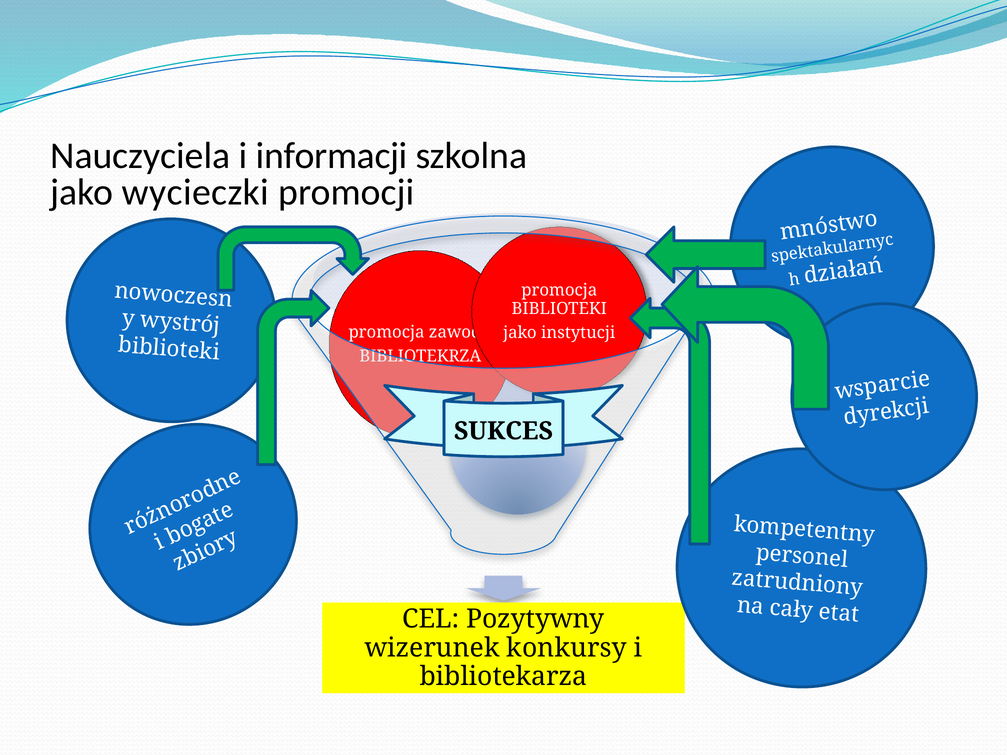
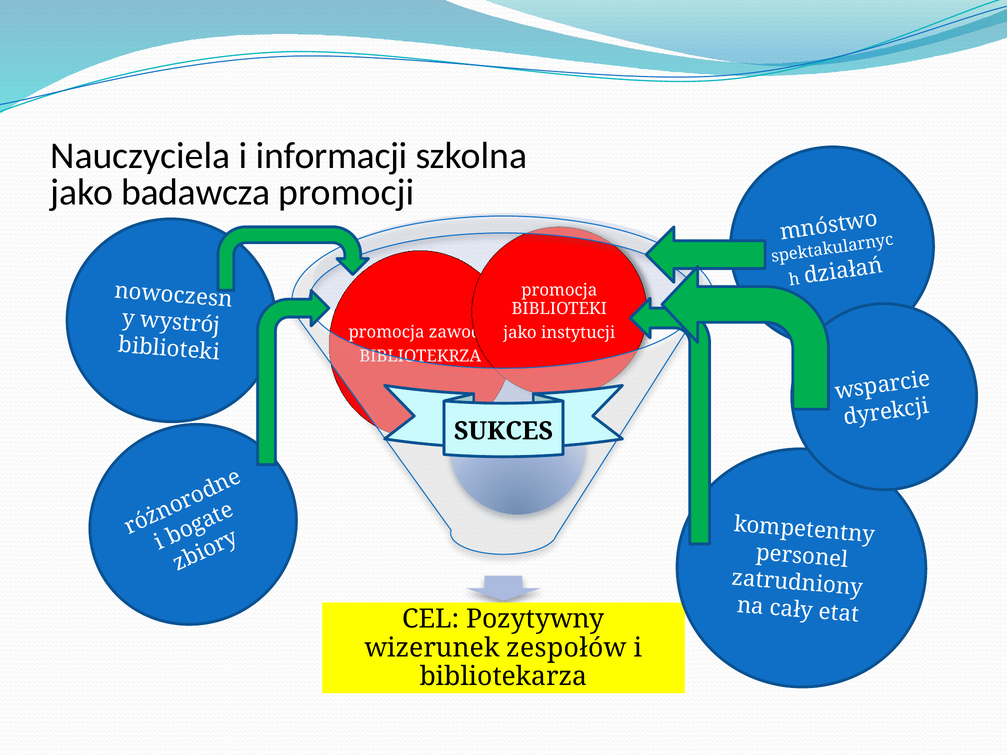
wycieczki: wycieczki -> badawcza
konkursy: konkursy -> zespołów
